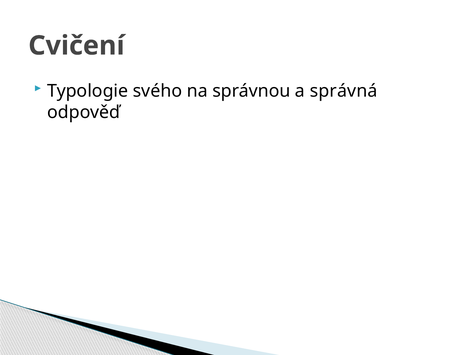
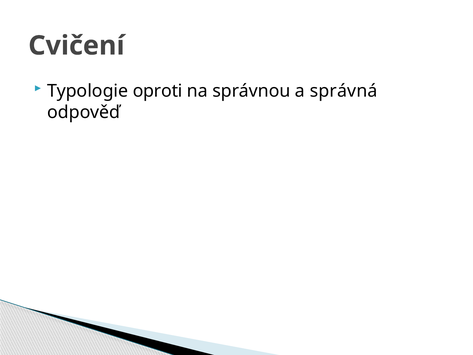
svého: svého -> oproti
